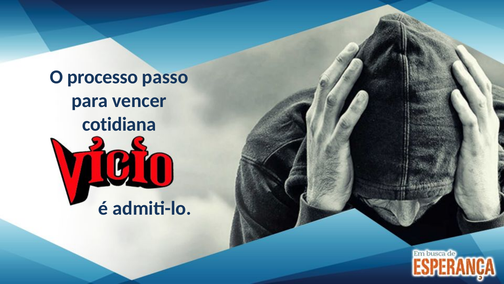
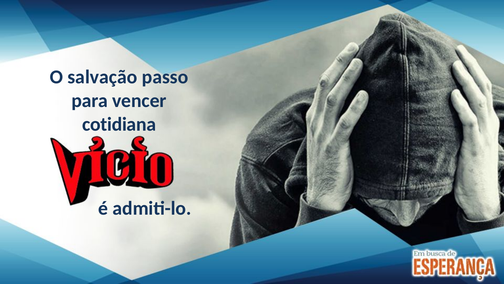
processo: processo -> salvação
